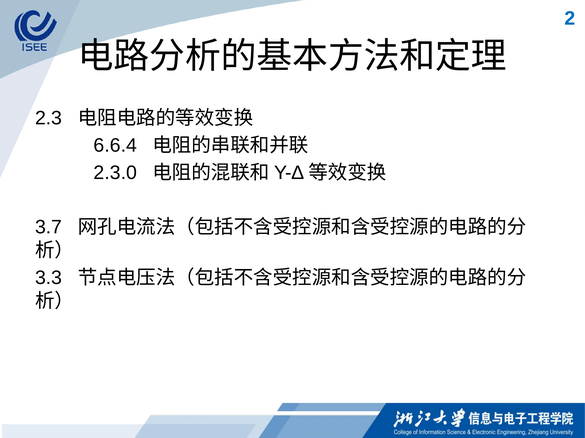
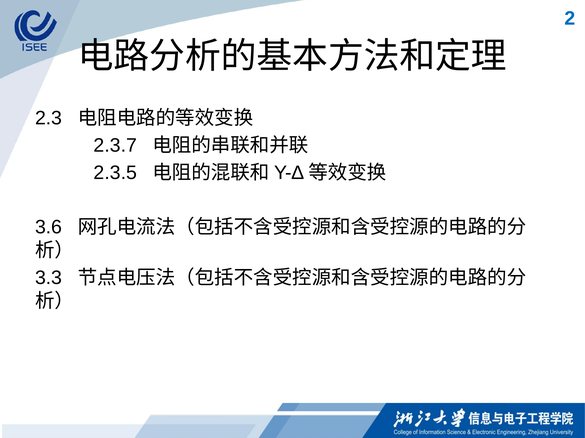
6.6.4: 6.6.4 -> 2.3.7
2.3.0: 2.3.0 -> 2.3.5
3.7: 3.7 -> 3.6
